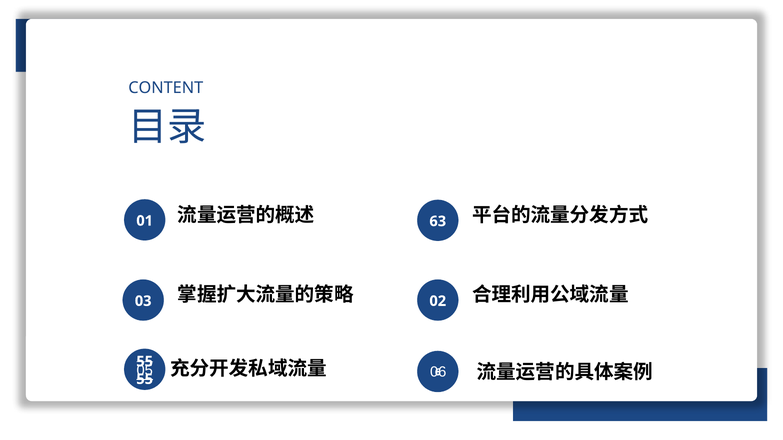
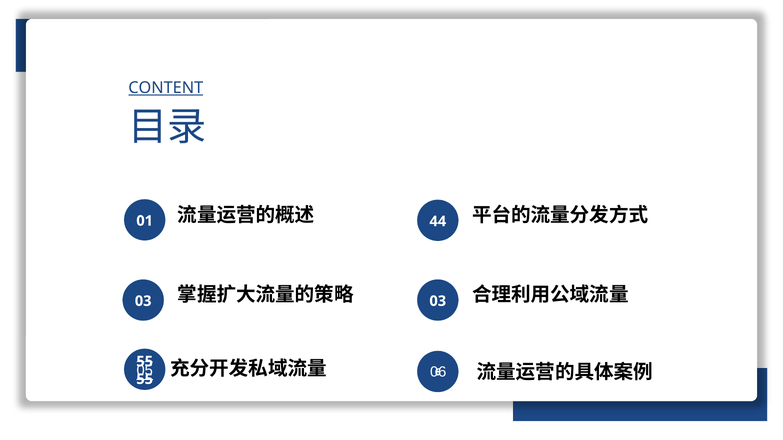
CONTENT underline: none -> present
63: 63 -> 44
02 at (438, 301): 02 -> 03
